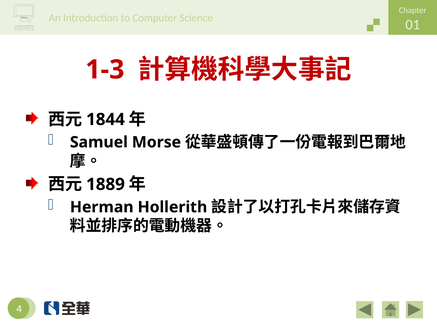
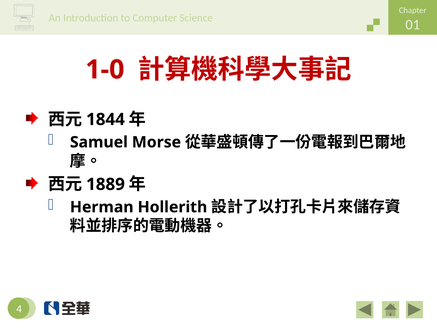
1-3: 1-3 -> 1-0
